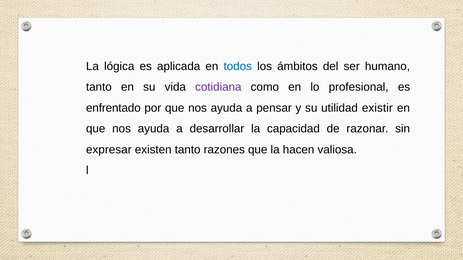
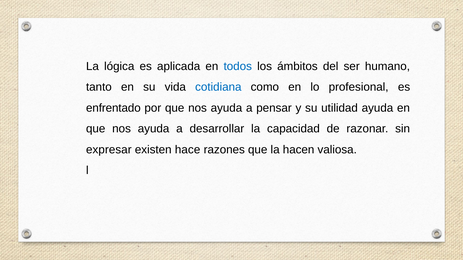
cotidiana colour: purple -> blue
utilidad existir: existir -> ayuda
existen tanto: tanto -> hace
